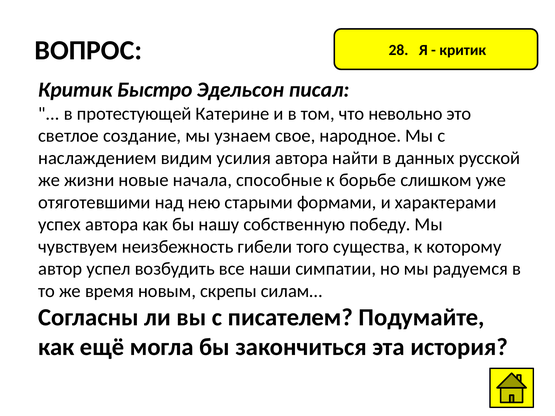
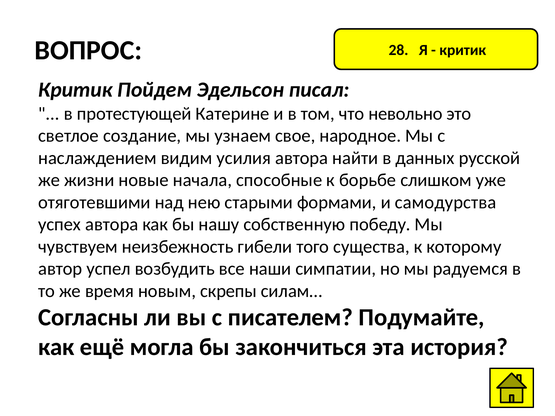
Быстро: Быстро -> Пойдем
характерами: характерами -> самодурства
